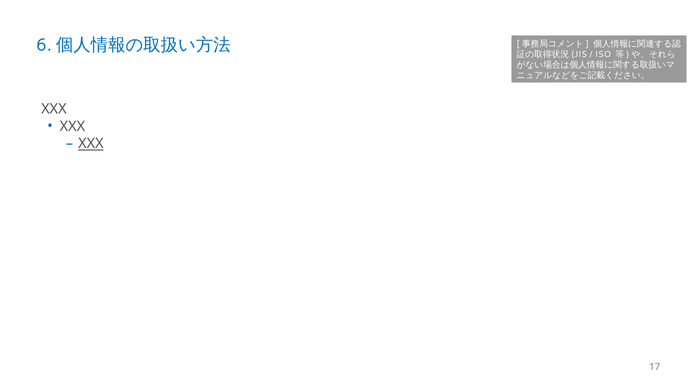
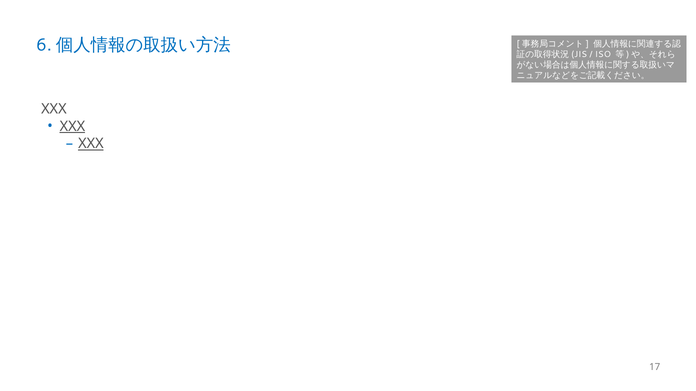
XXX at (72, 126) underline: none -> present
